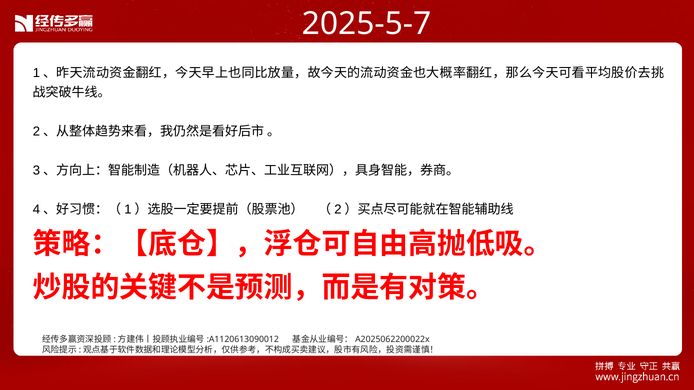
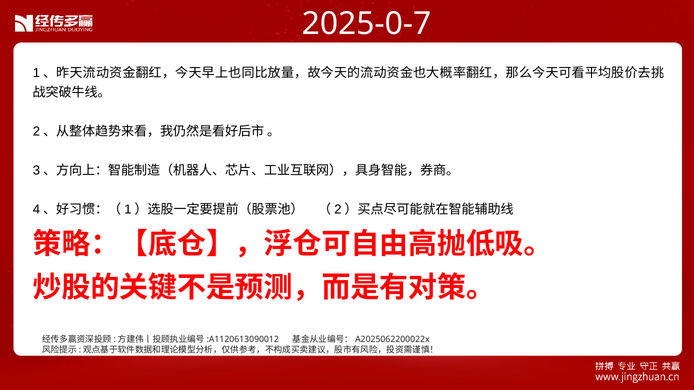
2025-5-7: 2025-5-7 -> 2025-0-7
